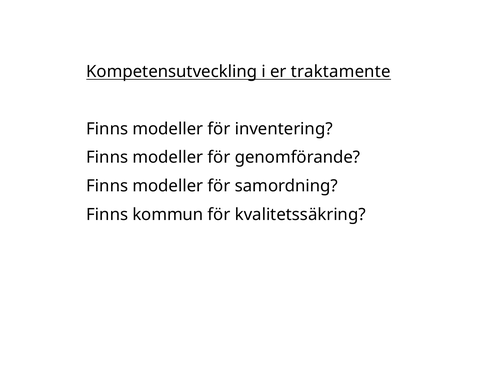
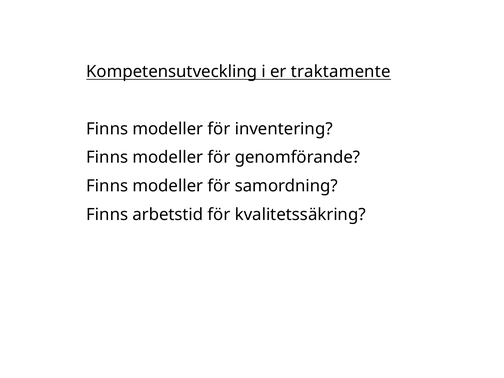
kommun: kommun -> arbetstid
